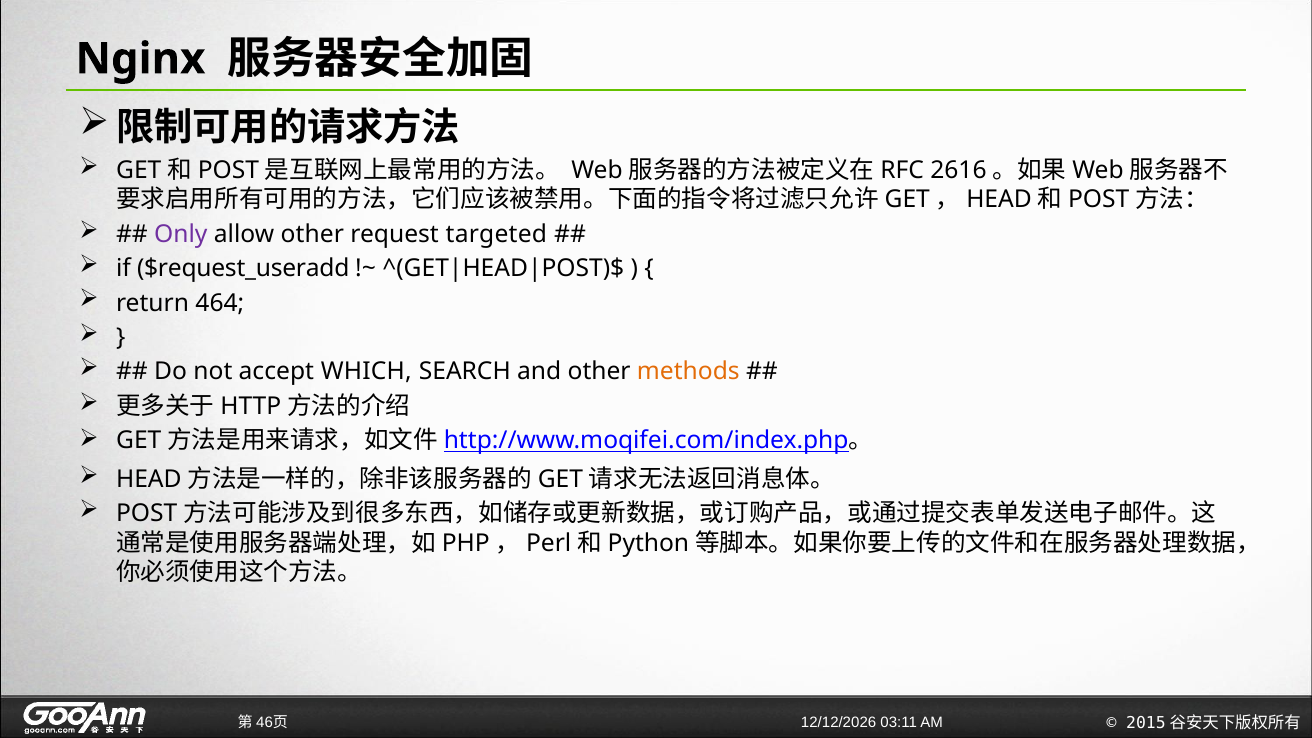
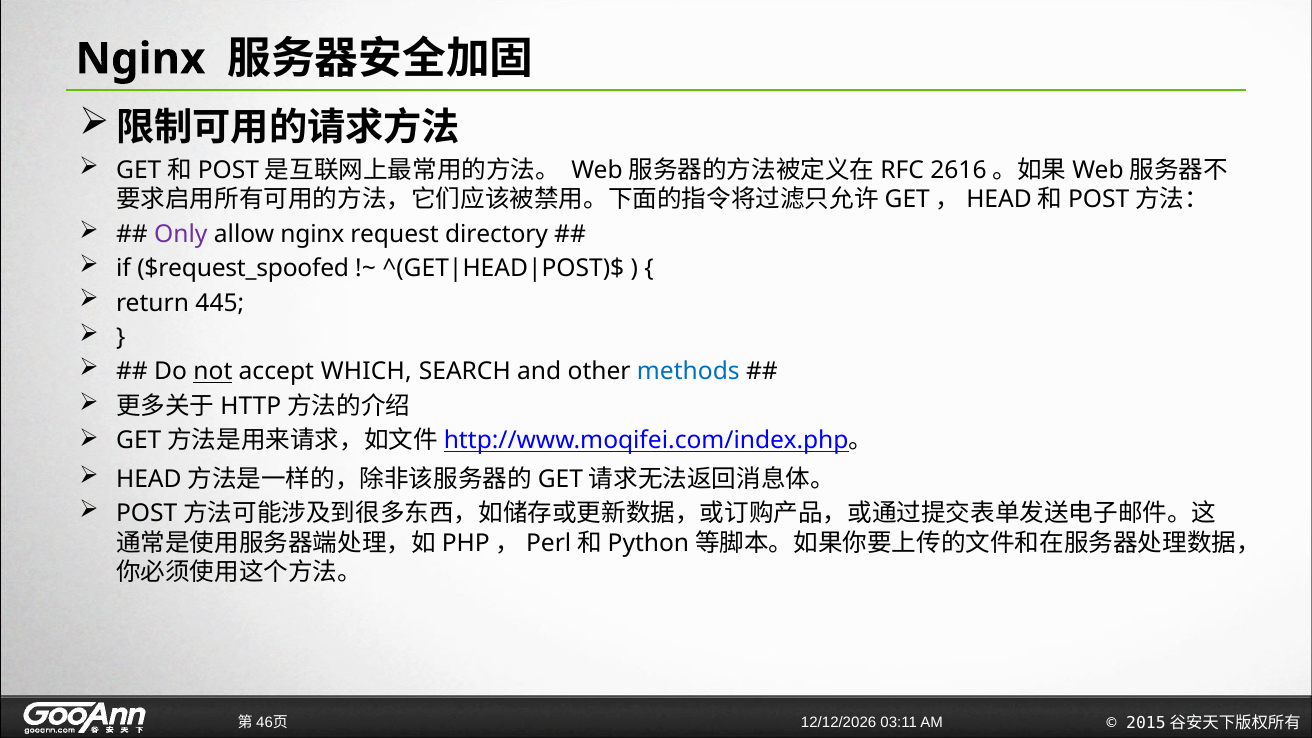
allow other: other -> nginx
targeted: targeted -> directory
$request_useradd: $request_useradd -> $request_spoofed
464: 464 -> 445
not underline: none -> present
methods colour: orange -> blue
